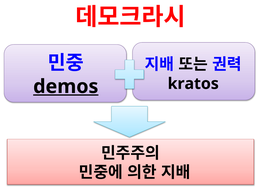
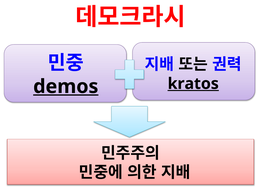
kratos underline: none -> present
